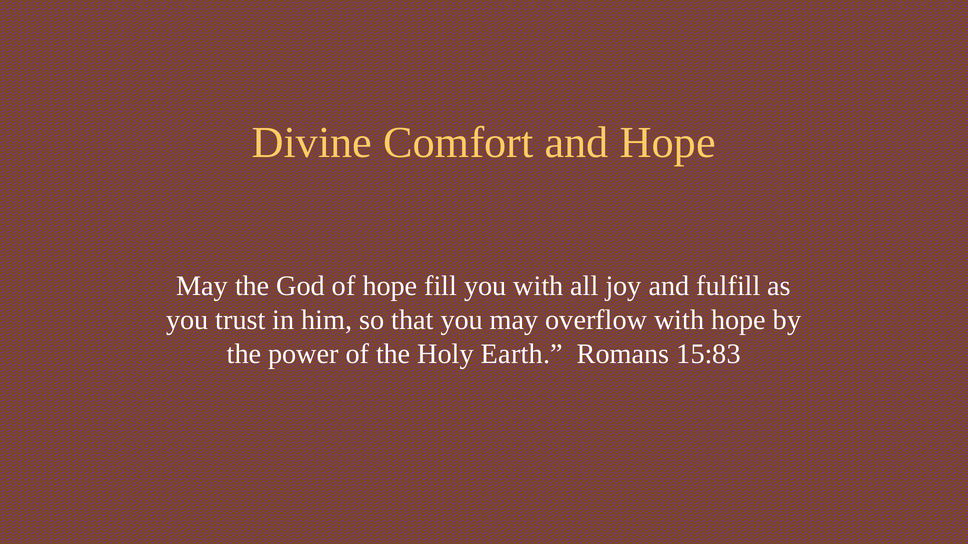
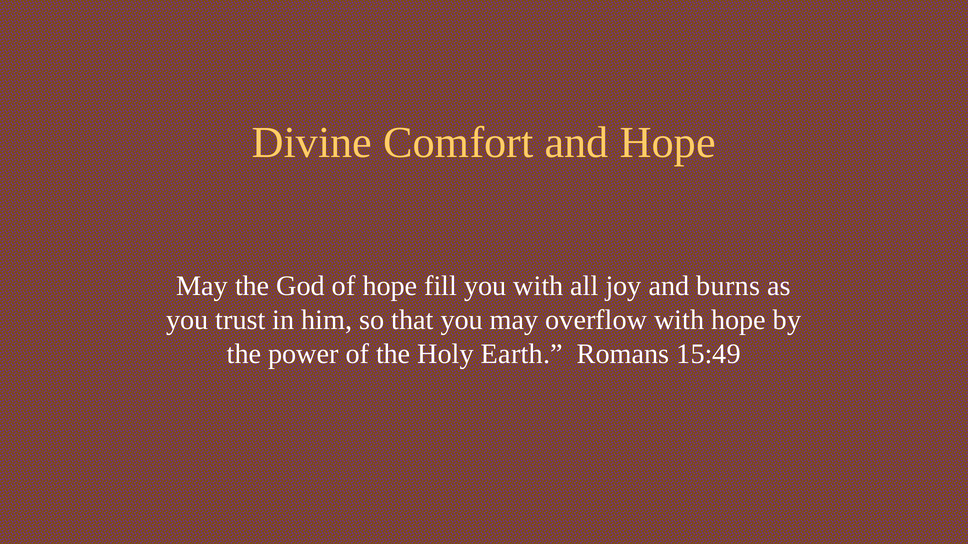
fulfill: fulfill -> burns
15:83: 15:83 -> 15:49
